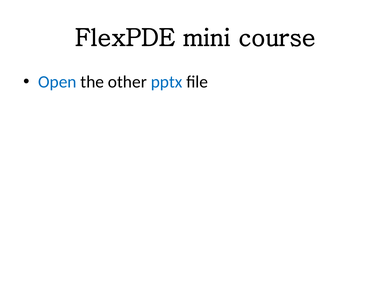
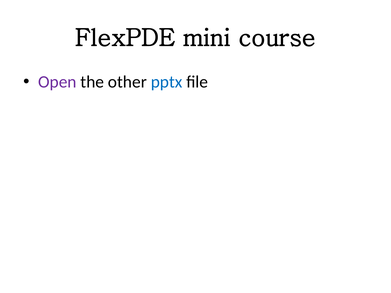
Open colour: blue -> purple
